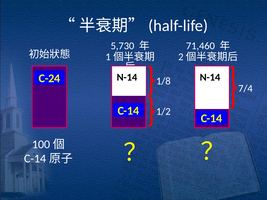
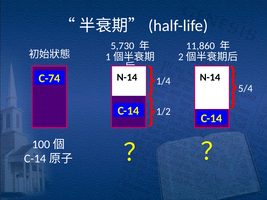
71,460: 71,460 -> 11,860
C-24: C-24 -> C-74
1/8: 1/8 -> 1/4
7/4: 7/4 -> 5/4
